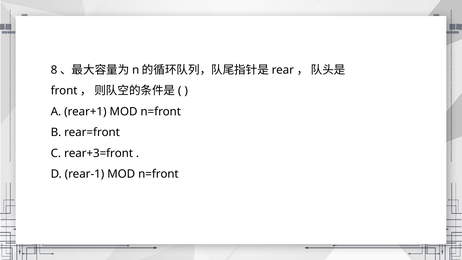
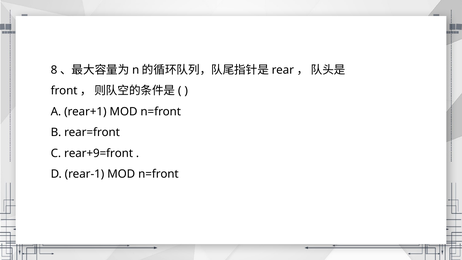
rear+3=front: rear+3=front -> rear+9=front
